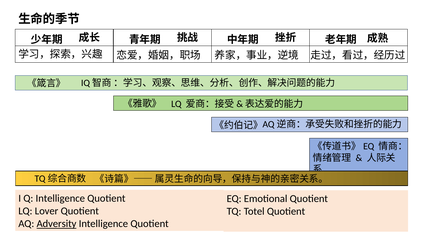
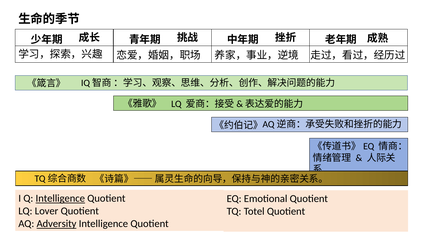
Intelligence at (60, 198) underline: none -> present
